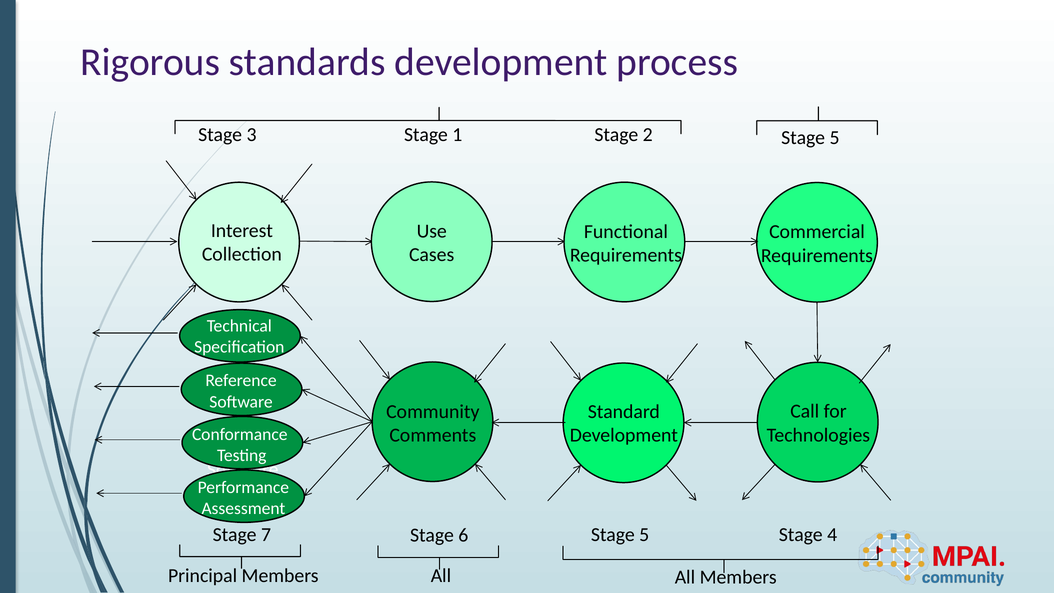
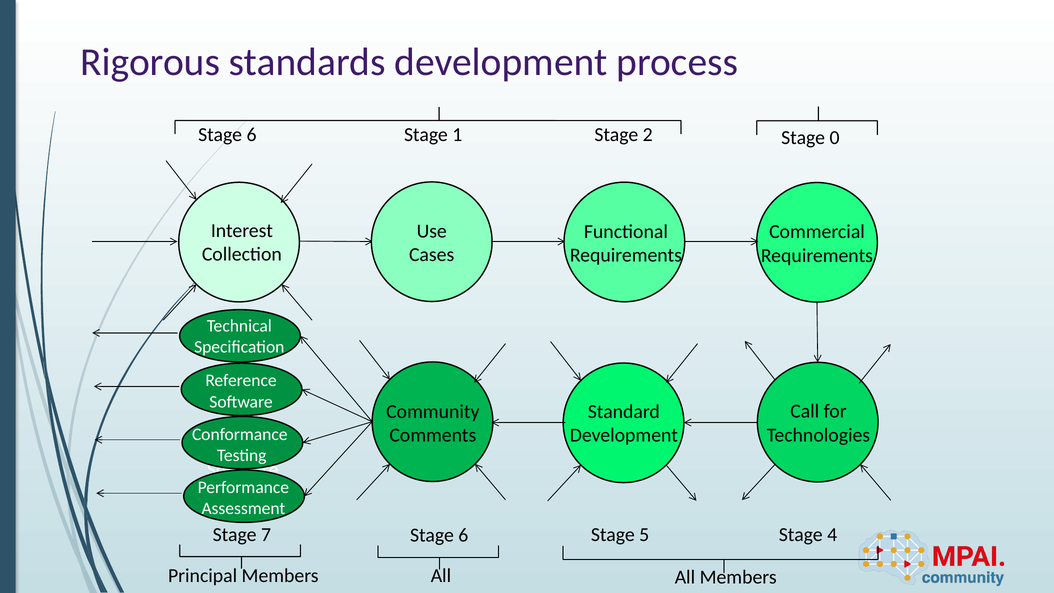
3 at (252, 135): 3 -> 6
2 Stage 5: 5 -> 0
